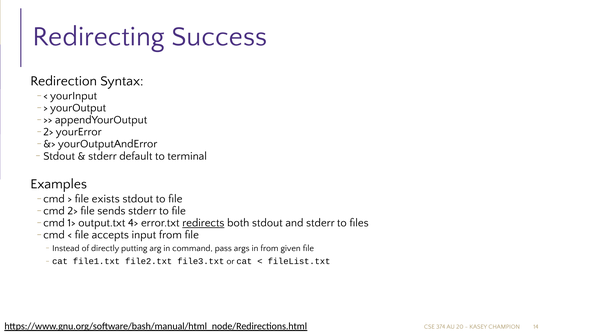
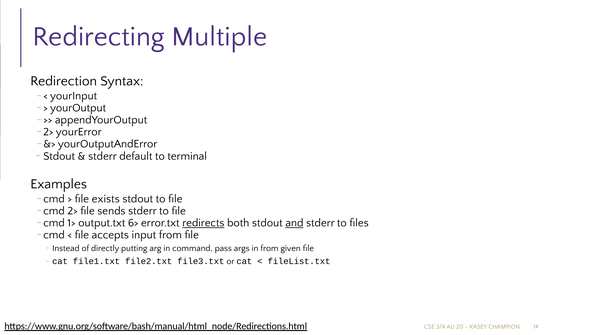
Success: Success -> Multiple
4>: 4> -> 6>
and underline: none -> present
